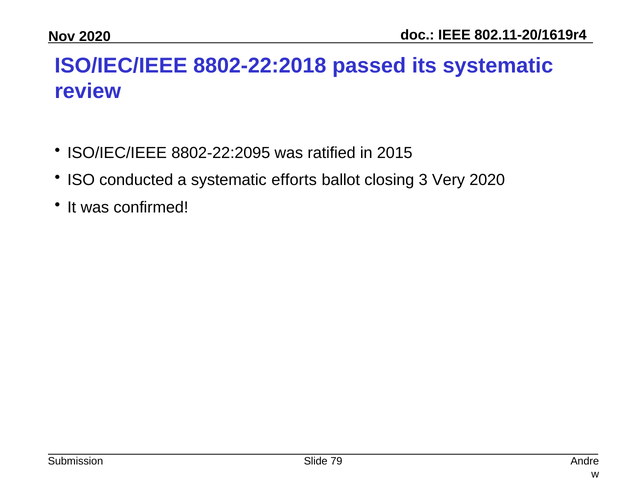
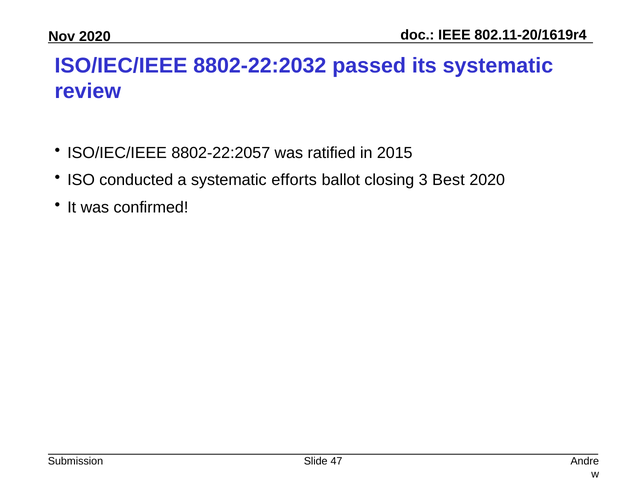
8802-22:2018: 8802-22:2018 -> 8802-22:2032
8802-22:2095: 8802-22:2095 -> 8802-22:2057
Very: Very -> Best
79: 79 -> 47
